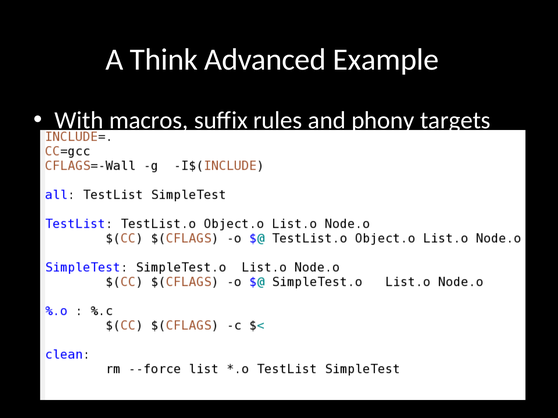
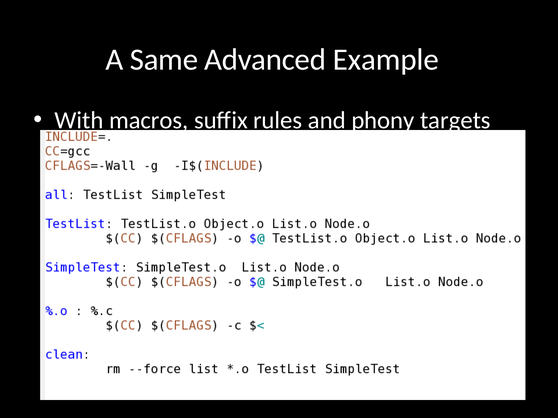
Think: Think -> Same
